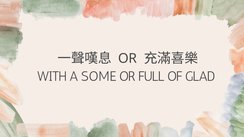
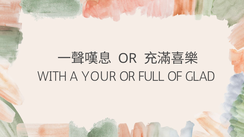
SOME: SOME -> YOUR
